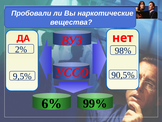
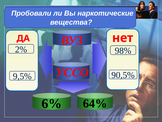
99%: 99% -> 64%
